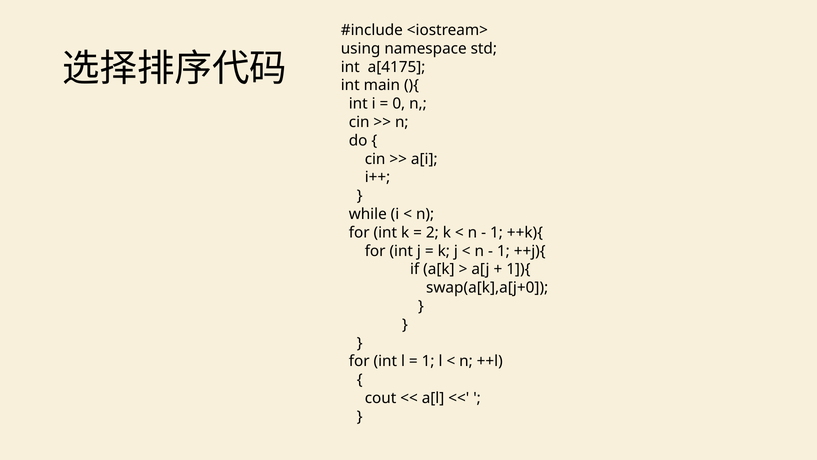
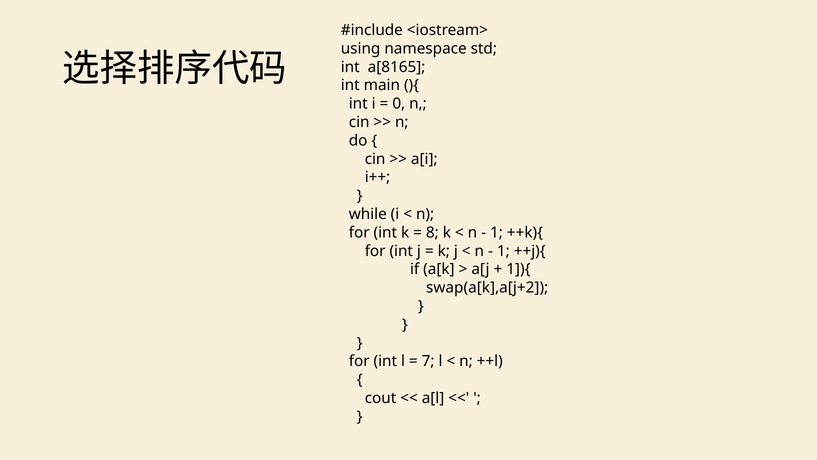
a[4175: a[4175 -> a[8165
2: 2 -> 8
swap(a[k],a[j+0: swap(a[k],a[j+0 -> swap(a[k],a[j+2
1 at (428, 361): 1 -> 7
